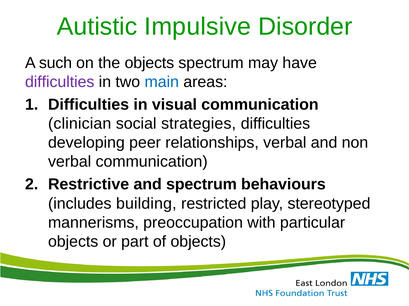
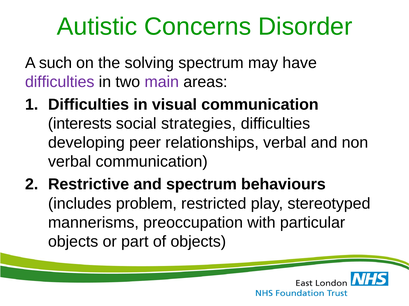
Impulsive: Impulsive -> Concerns
the objects: objects -> solving
main colour: blue -> purple
clinician: clinician -> interests
building: building -> problem
